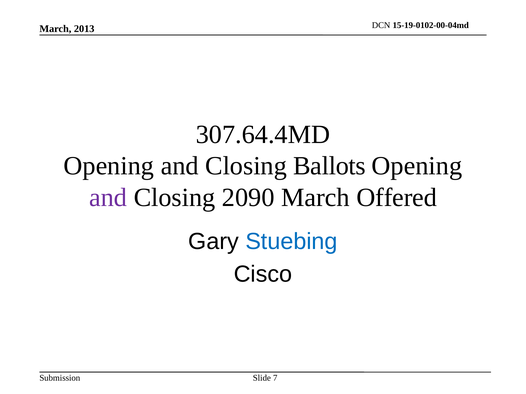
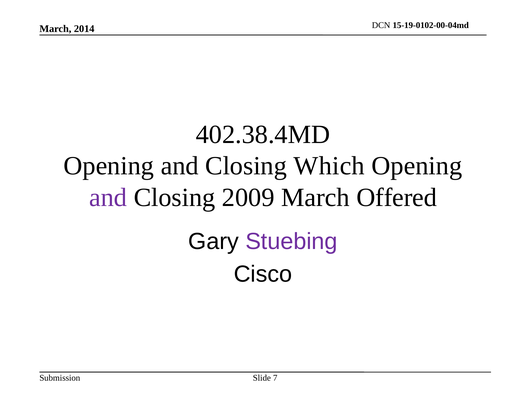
2013: 2013 -> 2014
307.64.4MD: 307.64.4MD -> 402.38.4MD
Ballots: Ballots -> Which
2090: 2090 -> 2009
Stuebing colour: blue -> purple
